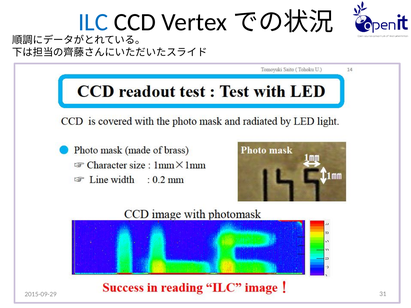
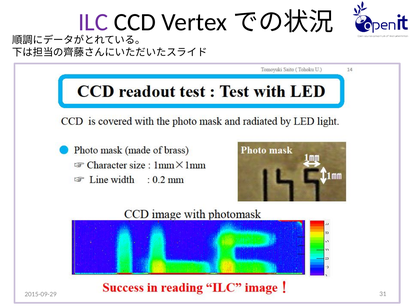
ILC colour: blue -> purple
